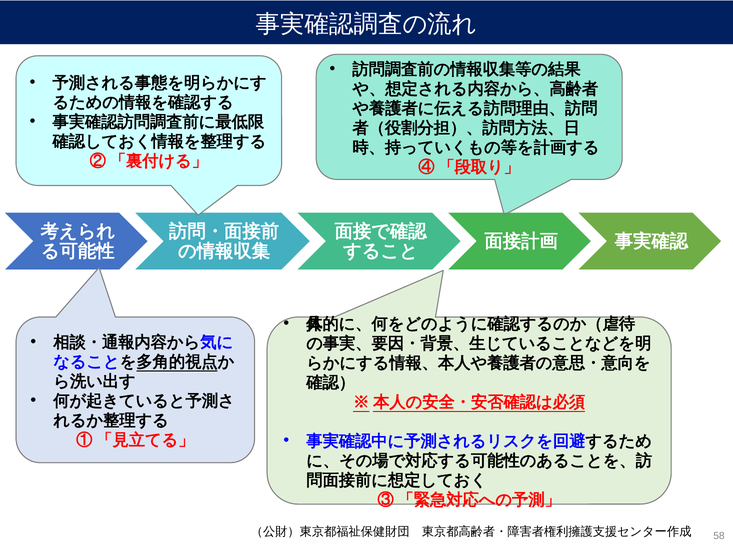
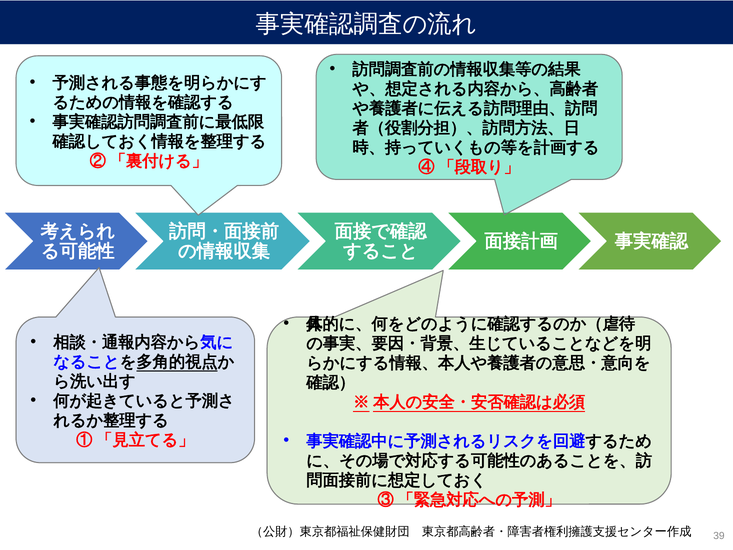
58: 58 -> 39
